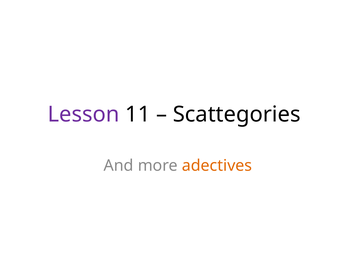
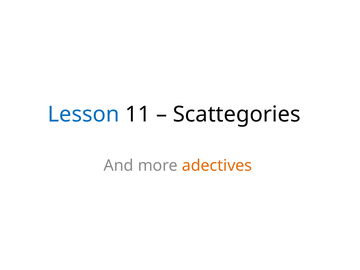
Lesson colour: purple -> blue
